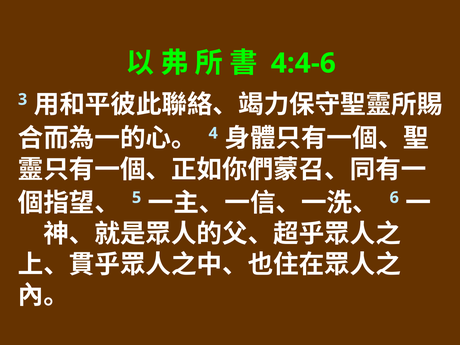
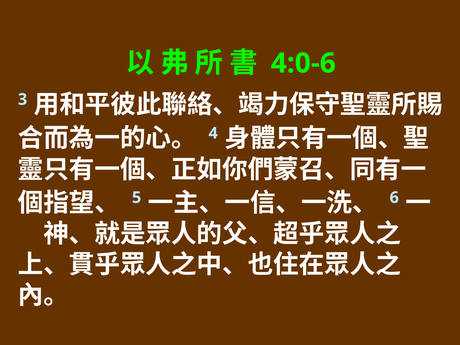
4:4-6: 4:4-6 -> 4:0-6
